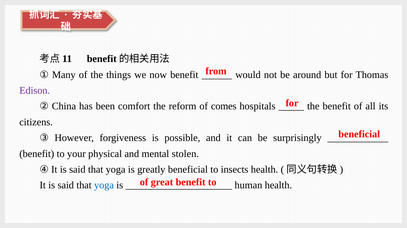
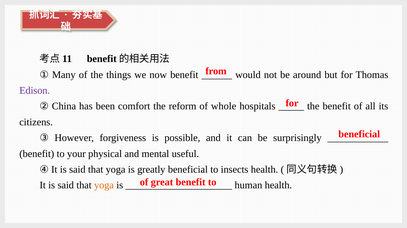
comes: comes -> whole
stolen: stolen -> useful
yoga at (104, 185) colour: blue -> orange
